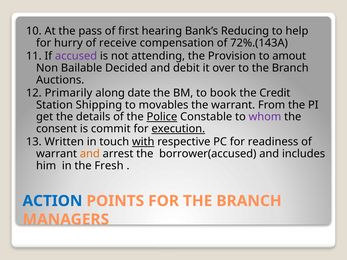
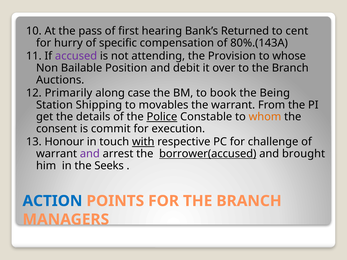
Reducing: Reducing -> Returned
help: help -> cent
receive: receive -> specific
72%.(143A: 72%.(143A -> 80%.(143A
amout: amout -> whose
Decided: Decided -> Position
date: date -> case
Credit: Credit -> Being
whom colour: purple -> orange
execution underline: present -> none
Written: Written -> Honour
readiness: readiness -> challenge
and at (90, 154) colour: orange -> purple
borrower(accused underline: none -> present
includes: includes -> brought
Fresh: Fresh -> Seeks
